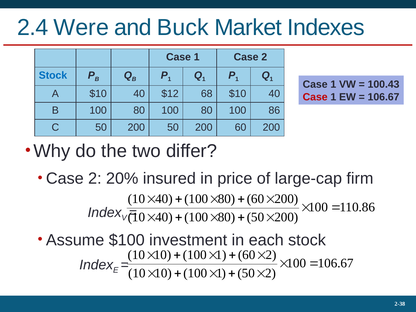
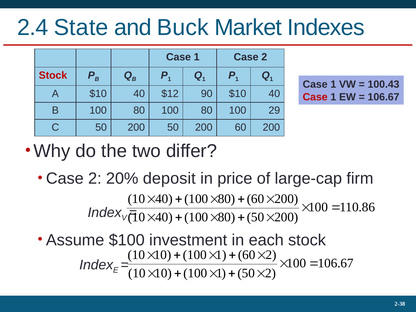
Were: Were -> State
Stock at (53, 75) colour: blue -> red
68: 68 -> 90
86: 86 -> 29
insured: insured -> deposit
